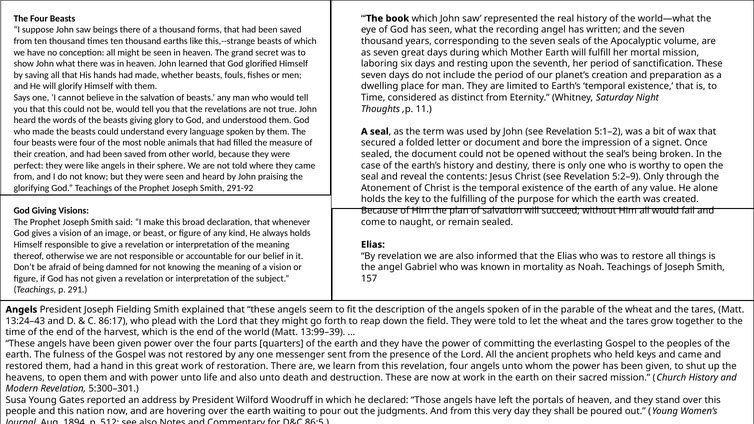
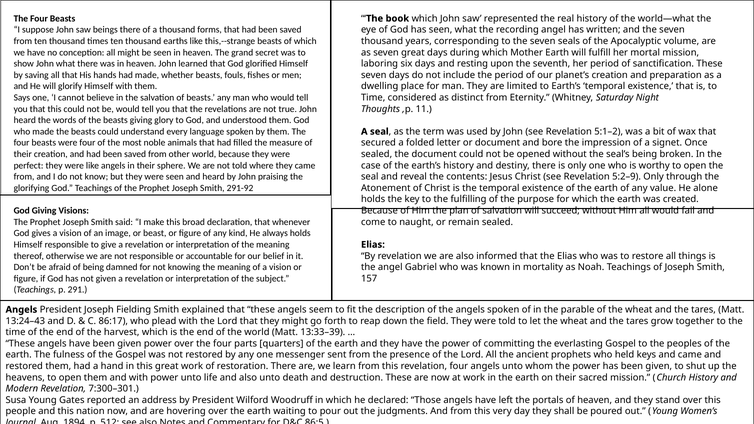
13:99–39: 13:99–39 -> 13:33–39
5:300–301: 5:300–301 -> 7:300–301
